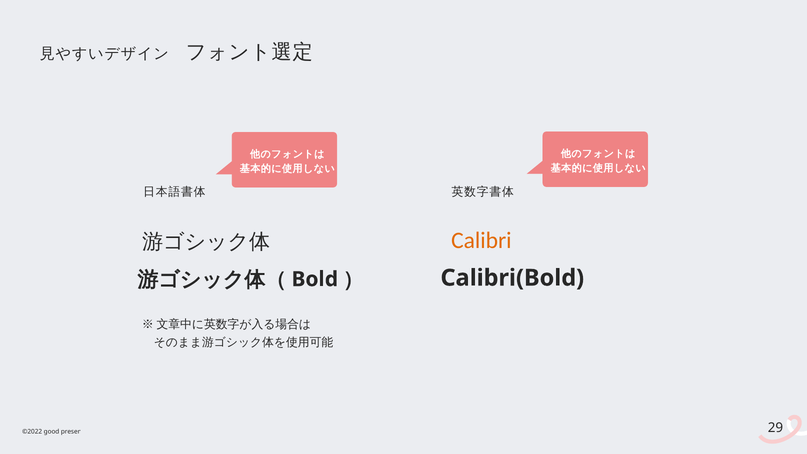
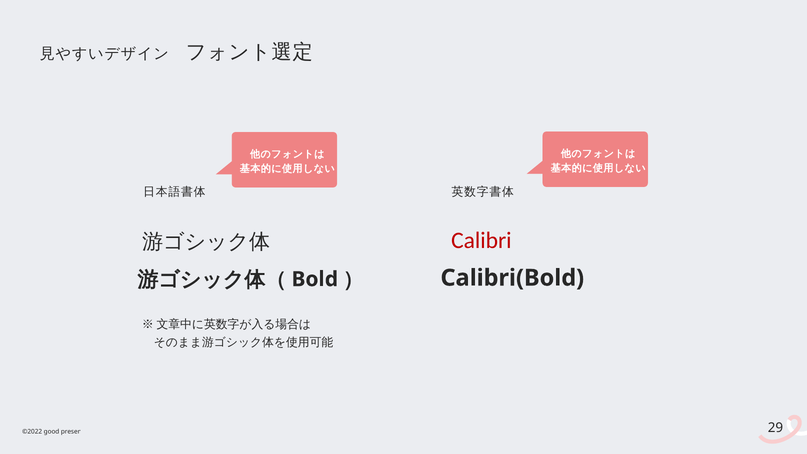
Calibri colour: orange -> red
